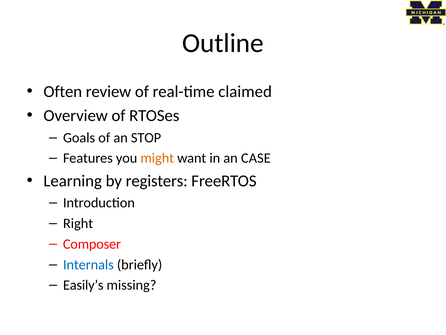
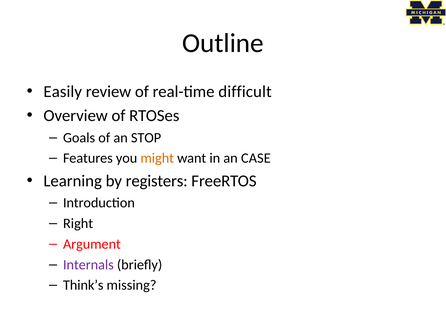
Often: Often -> Easily
claimed: claimed -> difficult
Composer: Composer -> Argument
Internals colour: blue -> purple
Easily’s: Easily’s -> Think’s
